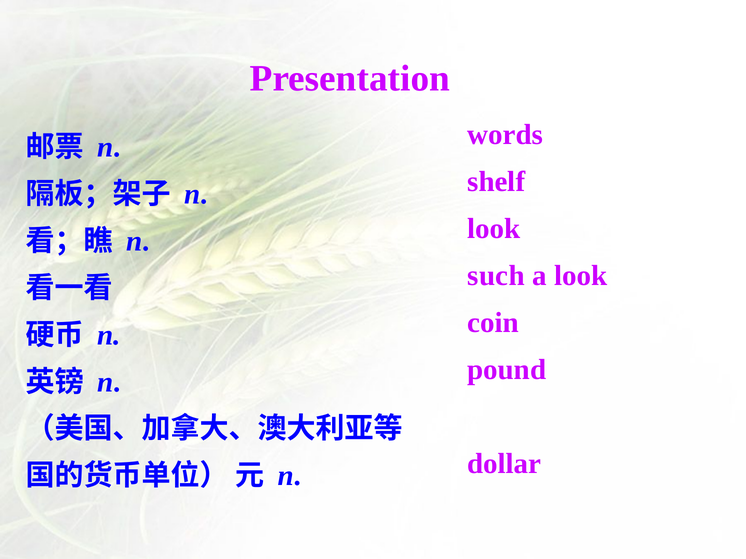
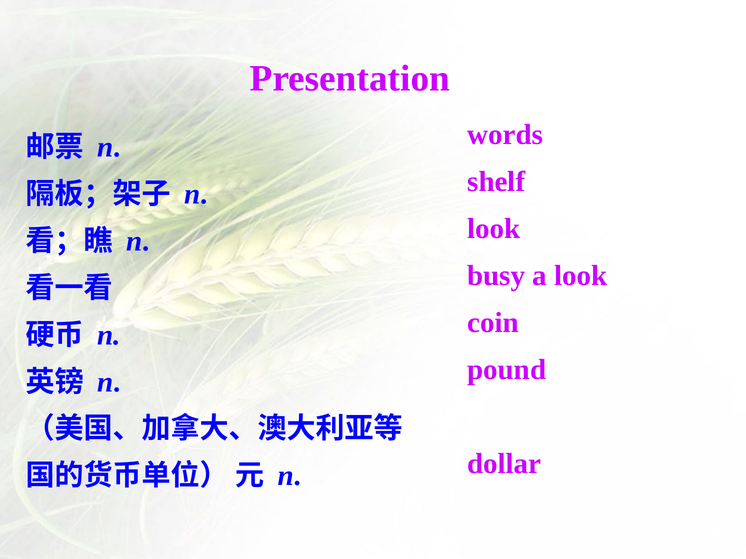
such: such -> busy
